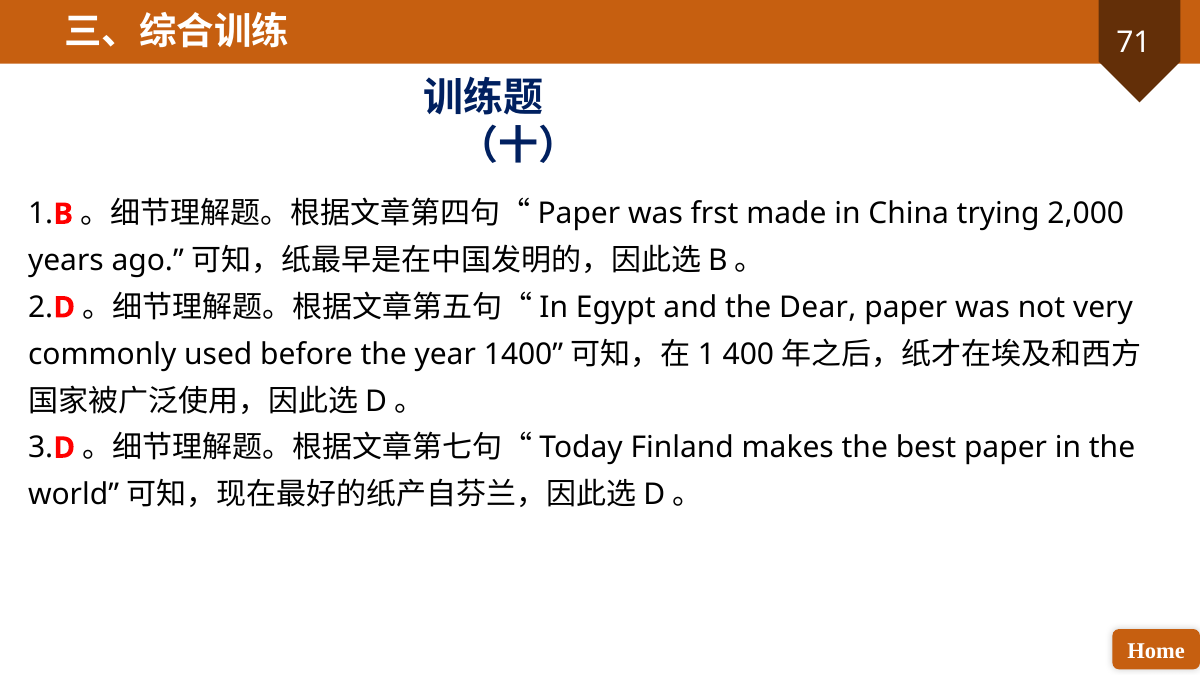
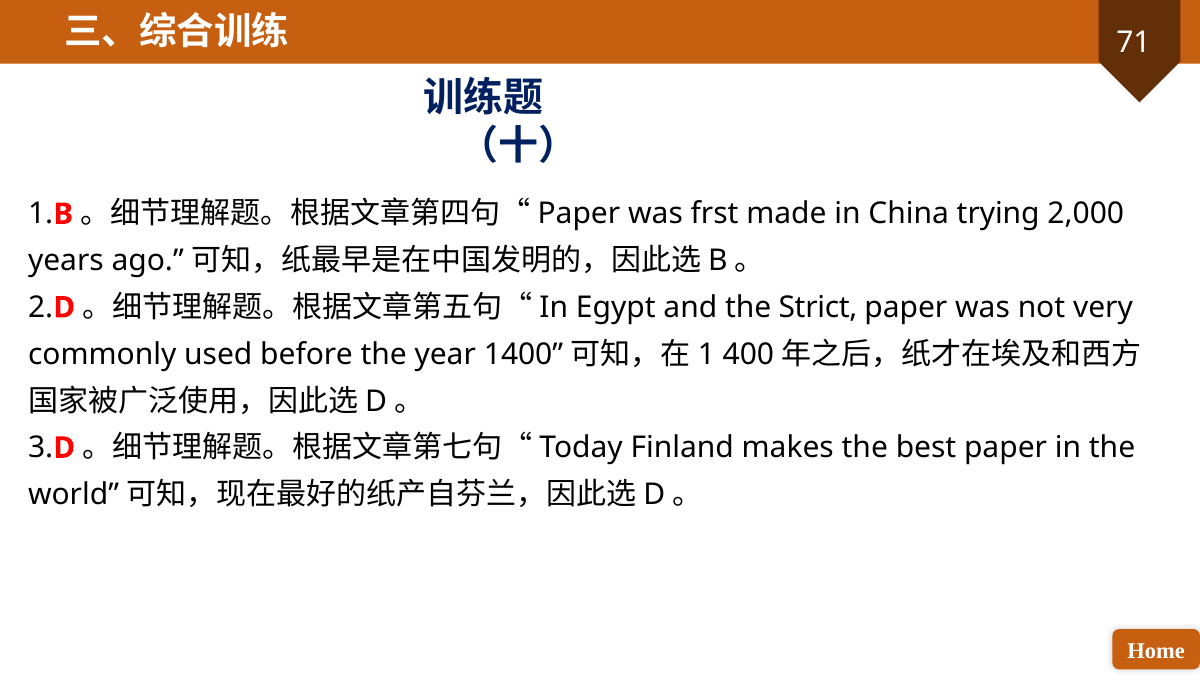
Dear: Dear -> Strict
